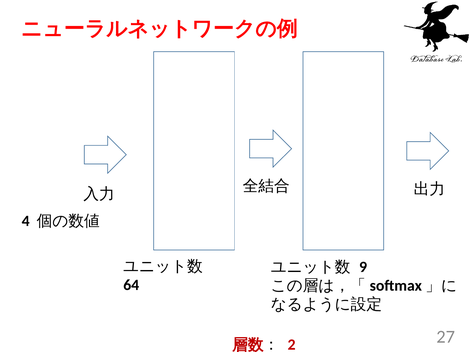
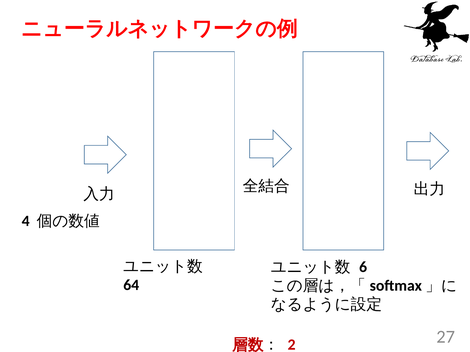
9: 9 -> 6
